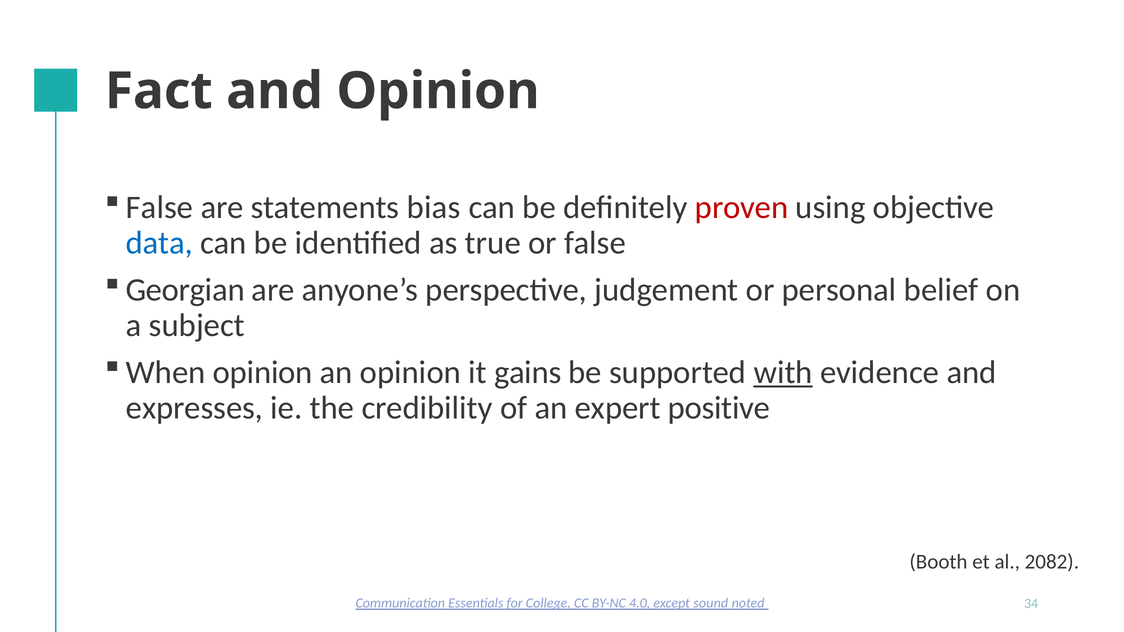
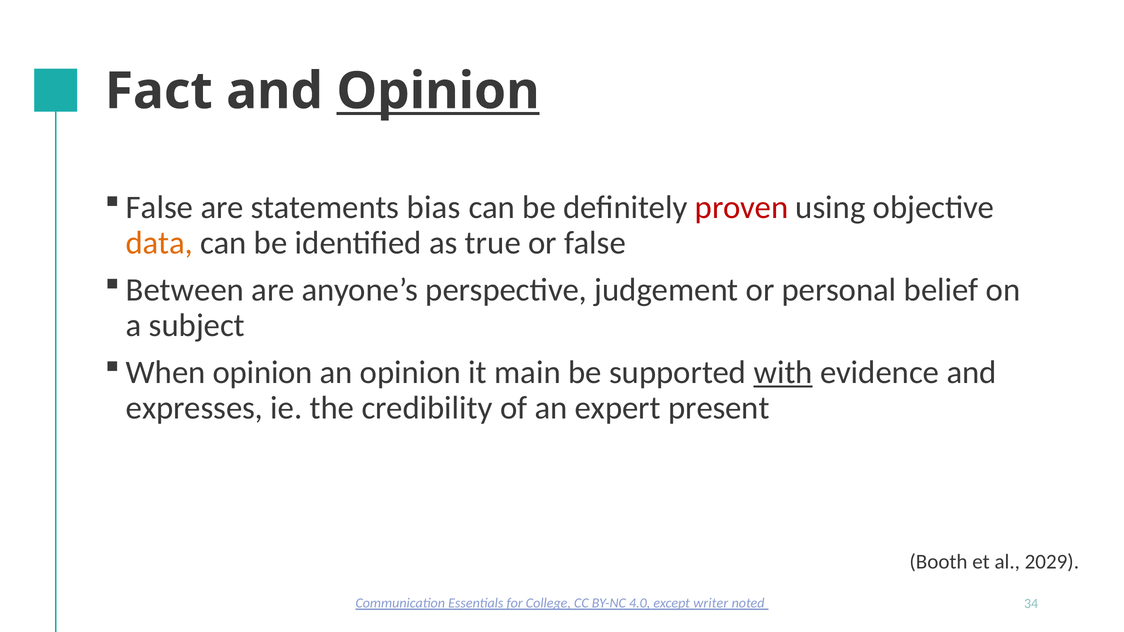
Opinion at (438, 91) underline: none -> present
data colour: blue -> orange
Georgian: Georgian -> Between
gains: gains -> main
positive: positive -> present
2082: 2082 -> 2029
sound: sound -> writer
